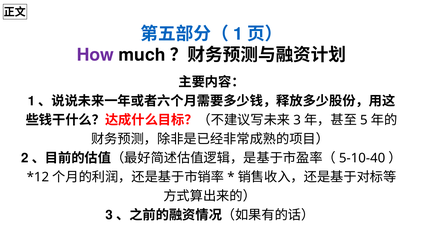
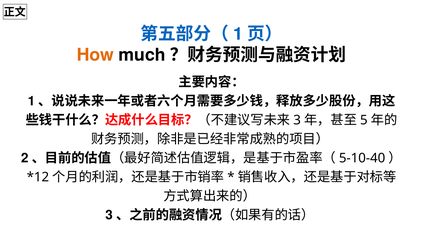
How colour: purple -> orange
